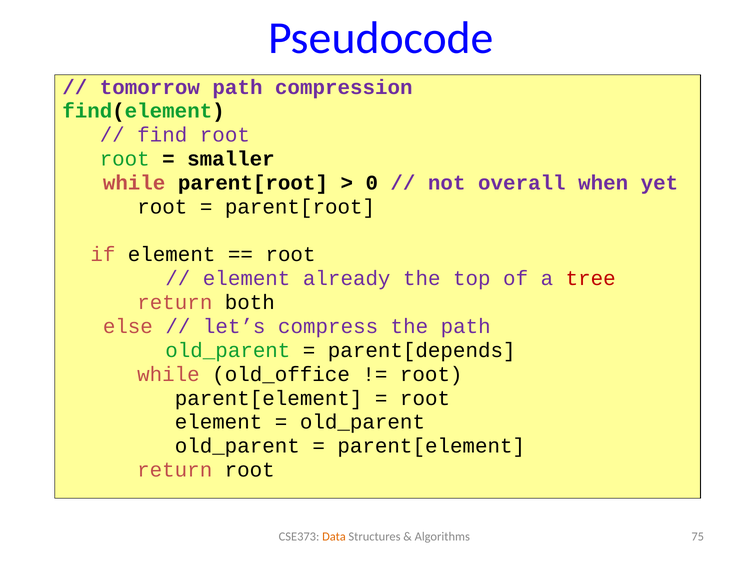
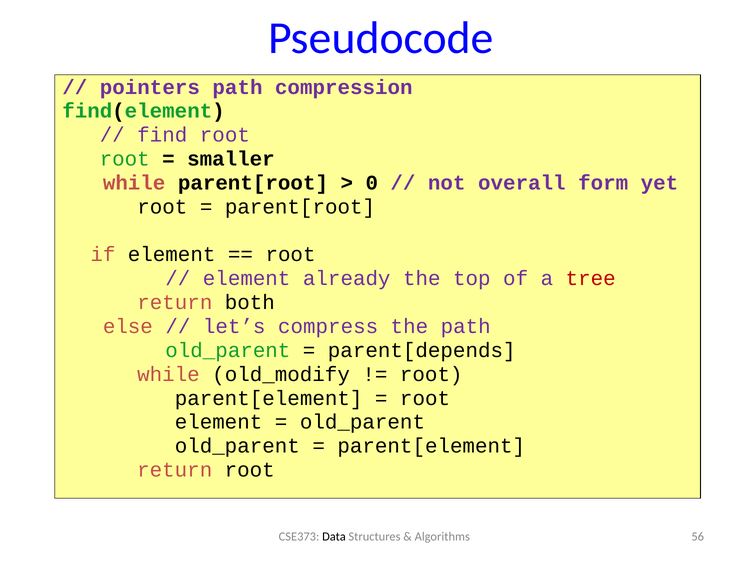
tomorrow: tomorrow -> pointers
when: when -> form
old_office: old_office -> old_modify
Data colour: orange -> black
75: 75 -> 56
